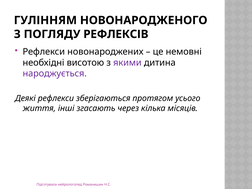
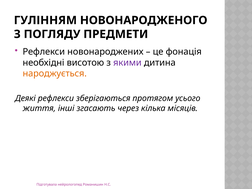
РЕФЛЕКСІВ: РЕФЛЕКСІВ -> ПРЕДМЕТИ
немовні: немовні -> фонація
народжується colour: purple -> orange
